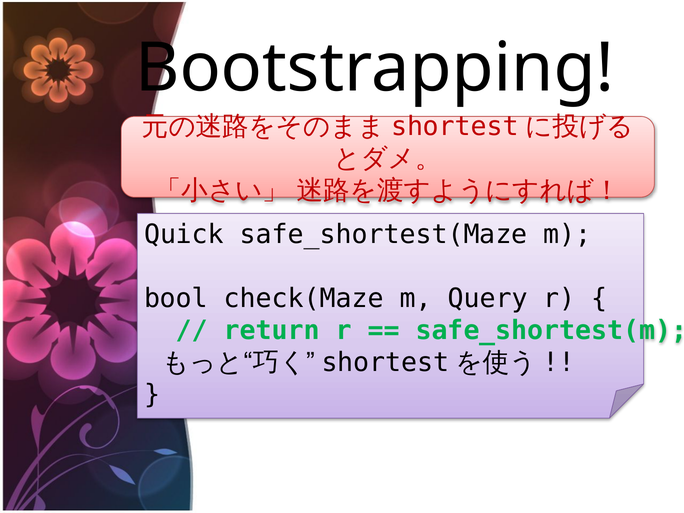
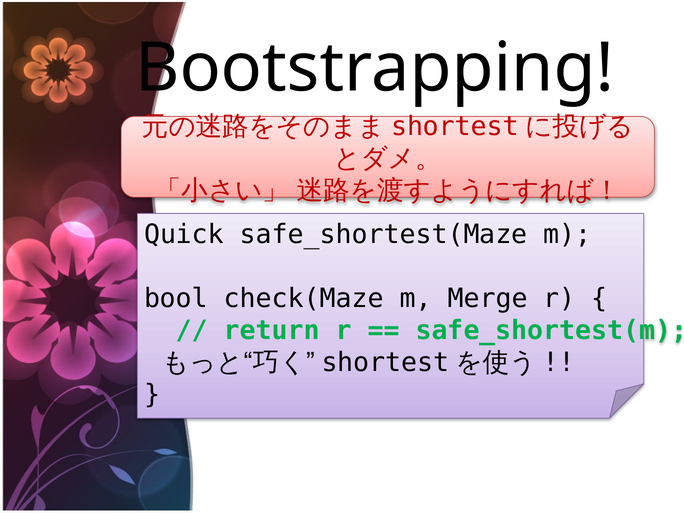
Query: Query -> Merge
